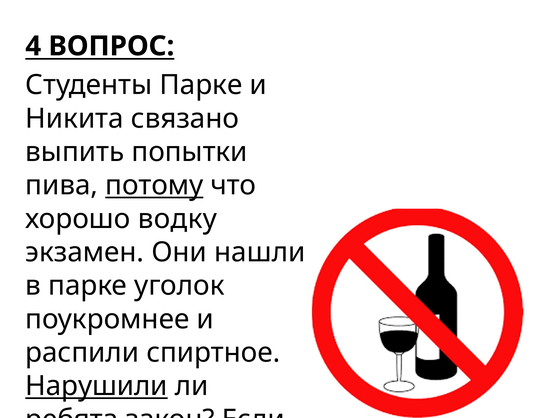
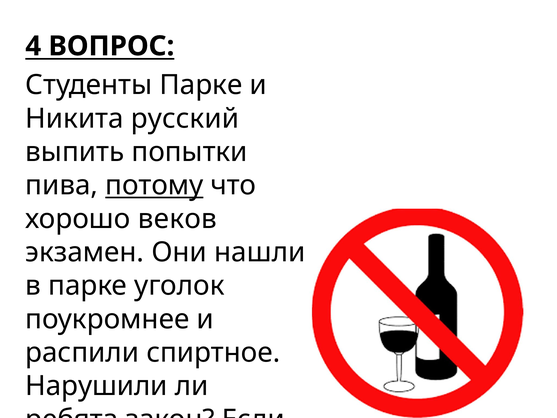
связано: связано -> русский
водку: водку -> веков
Нарушили underline: present -> none
